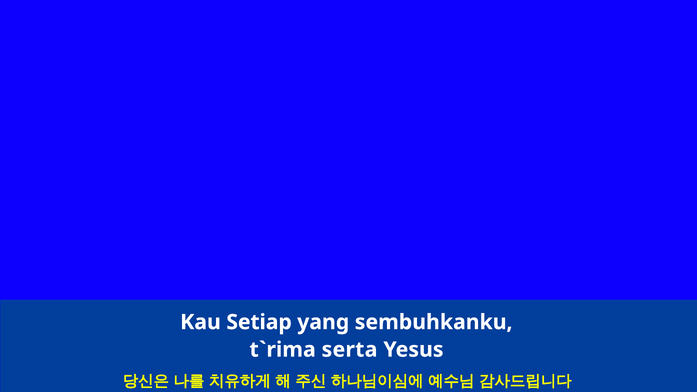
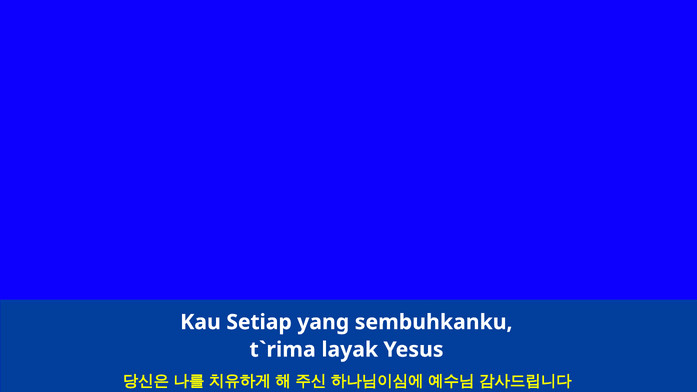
serta: serta -> layak
